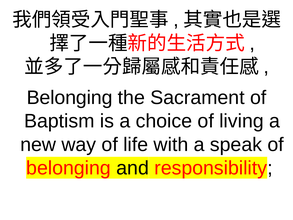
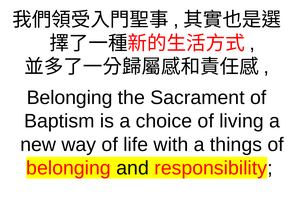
speak: speak -> things
